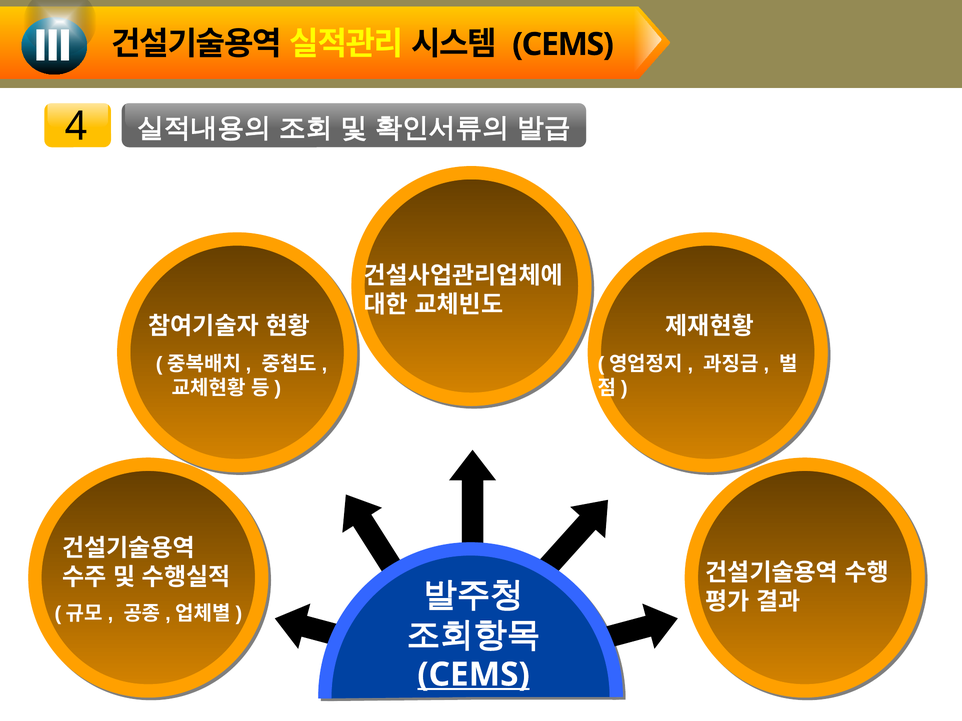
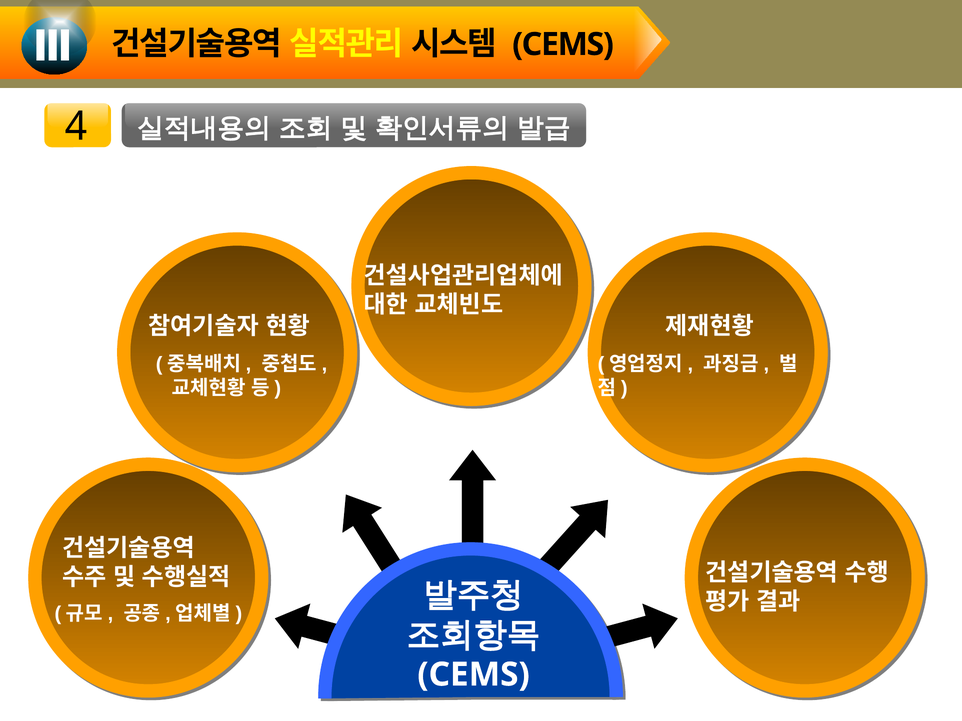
CEMS at (474, 675) underline: present -> none
